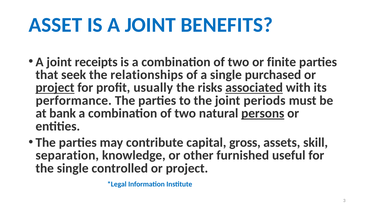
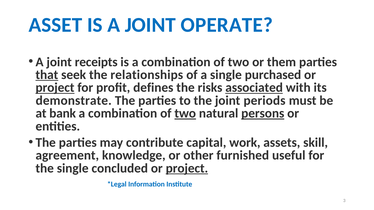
BENEFITS: BENEFITS -> OPERATE
finite: finite -> them
that underline: none -> present
usually: usually -> defines
performance: performance -> demonstrate
two at (185, 114) underline: none -> present
gross: gross -> work
separation: separation -> agreement
controlled: controlled -> concluded
project at (187, 169) underline: none -> present
